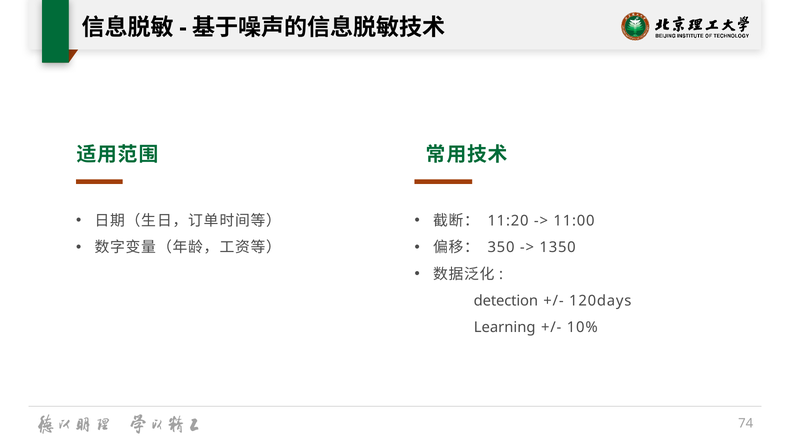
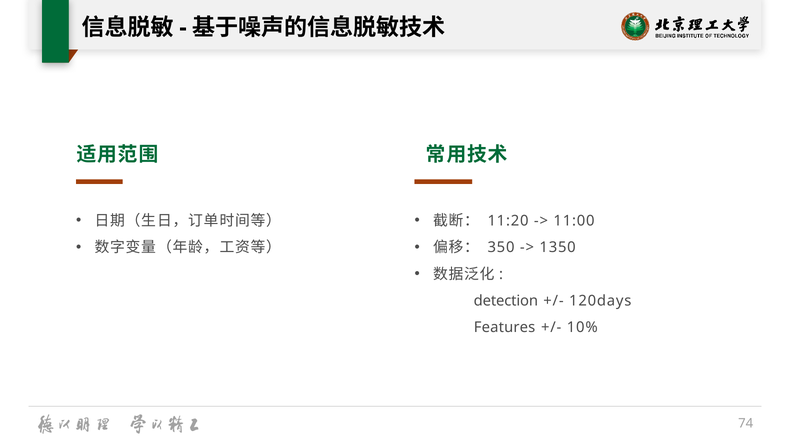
Learning: Learning -> Features
